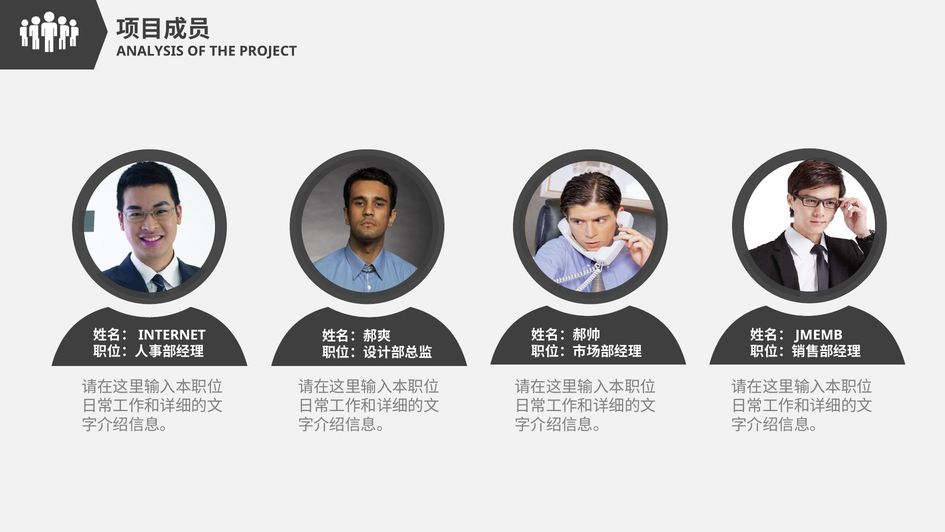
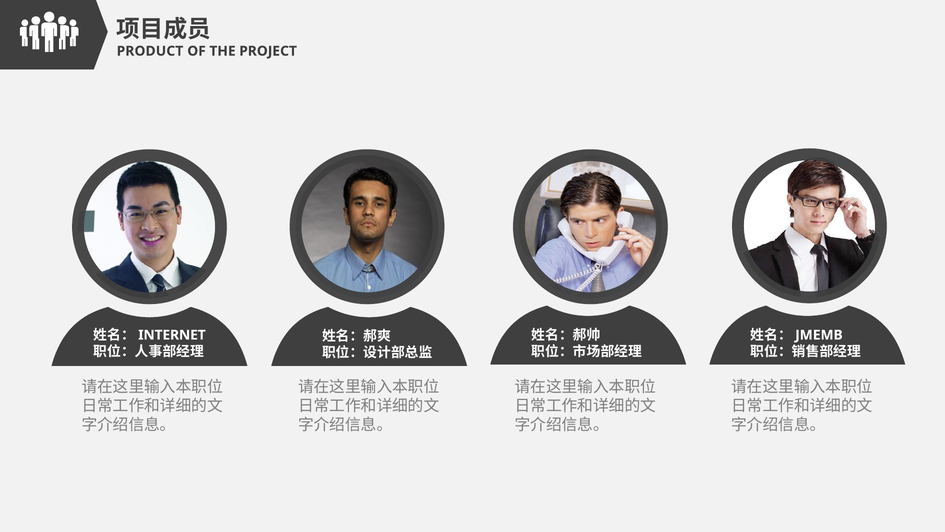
ANALYSIS: ANALYSIS -> PRODUCT
